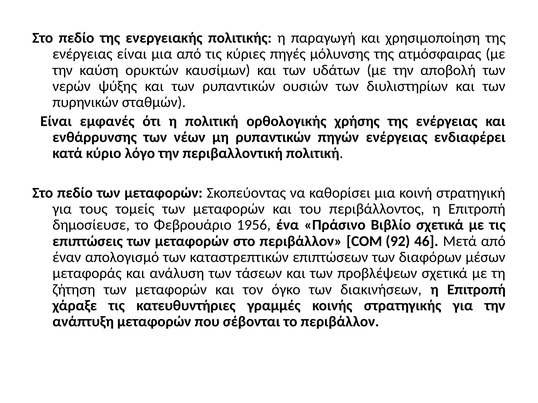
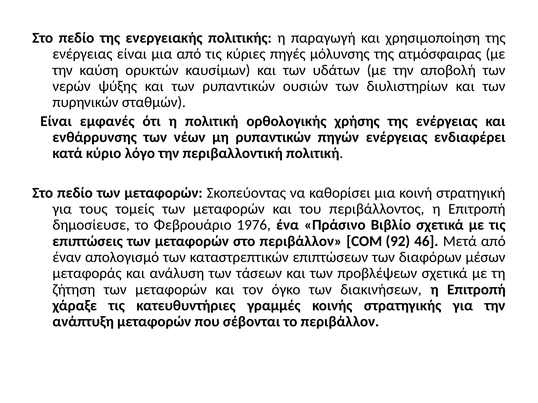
1956: 1956 -> 1976
